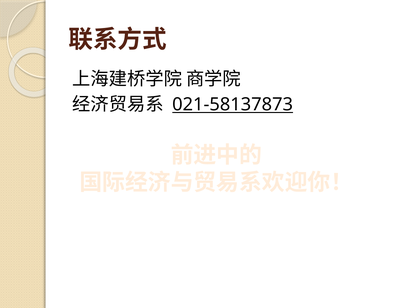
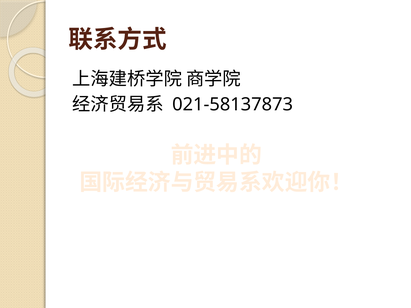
021-58137873 underline: present -> none
